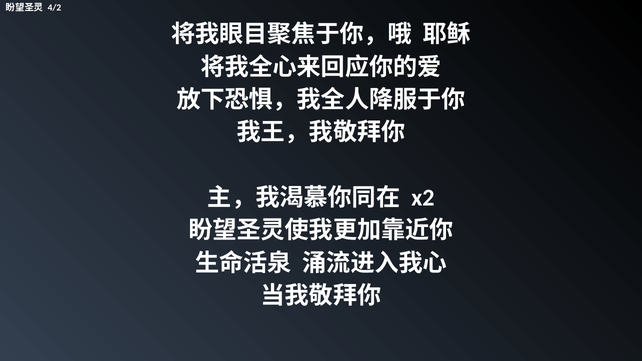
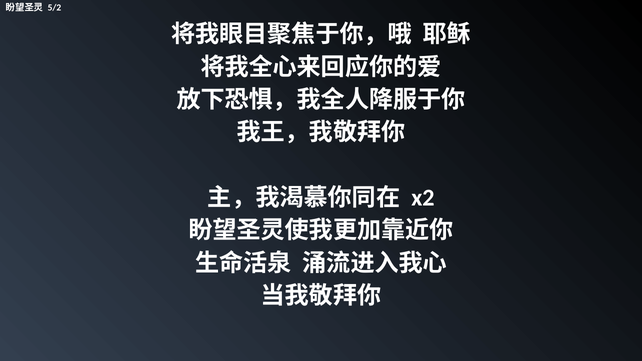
4/2: 4/2 -> 5/2
